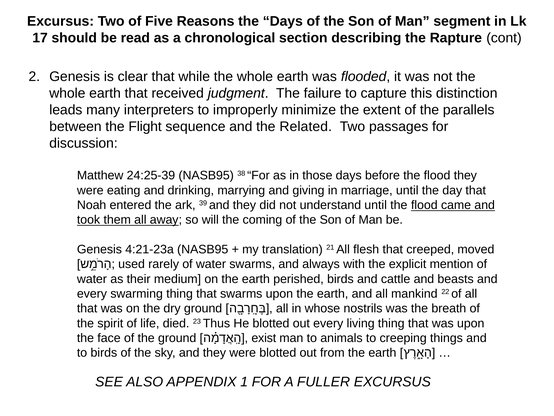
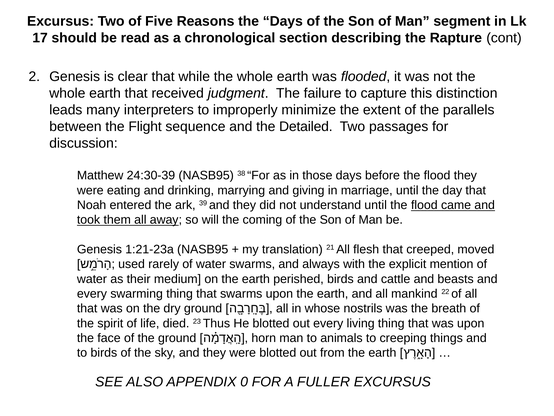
Related: Related -> Detailed
24:25-39: 24:25-39 -> 24:30-39
4:21-23a: 4:21-23a -> 1:21-23a
exist: exist -> horn
1: 1 -> 0
